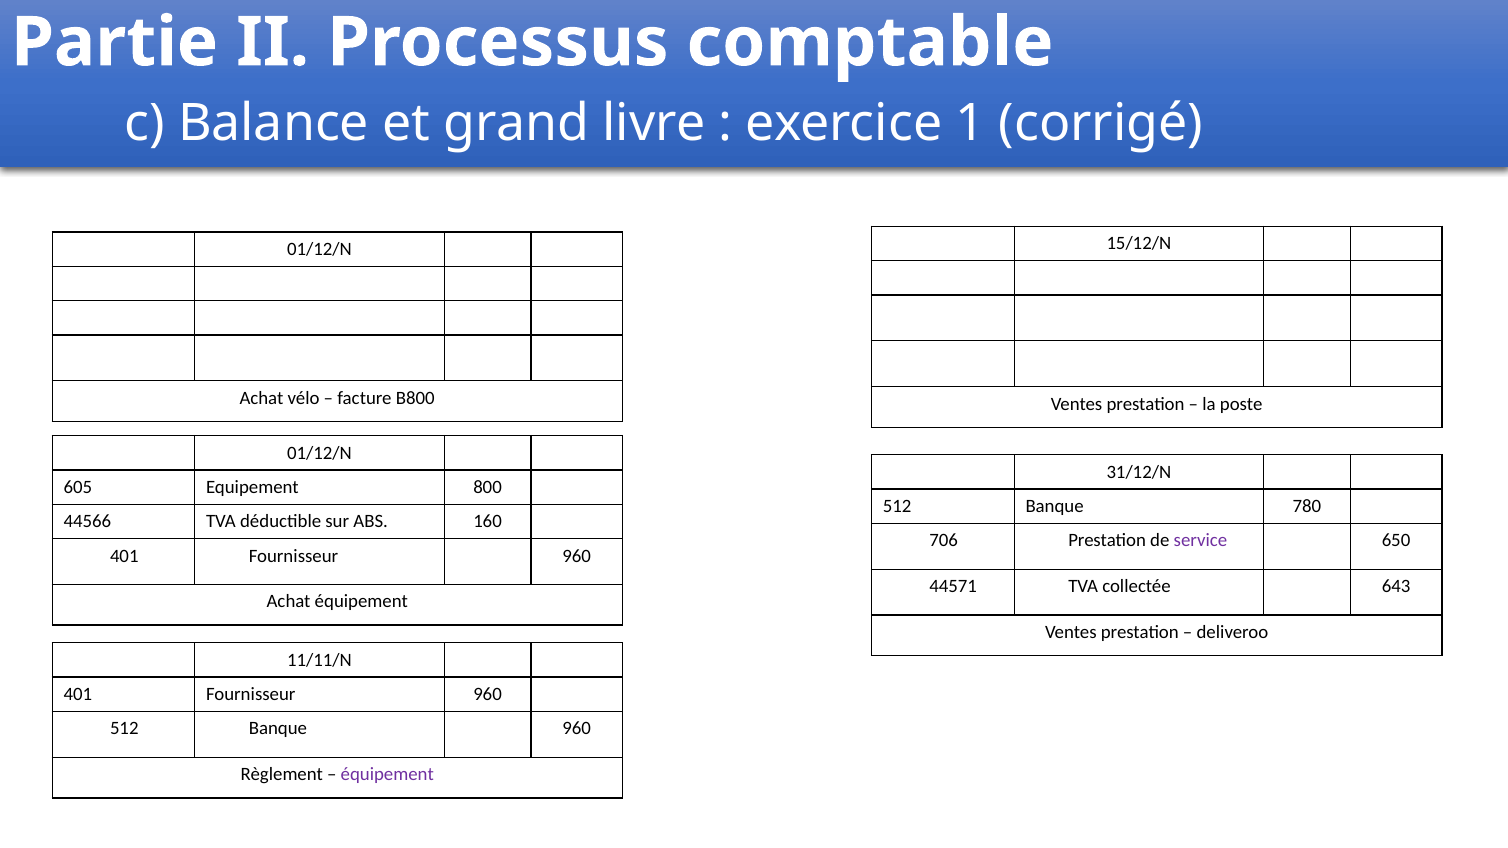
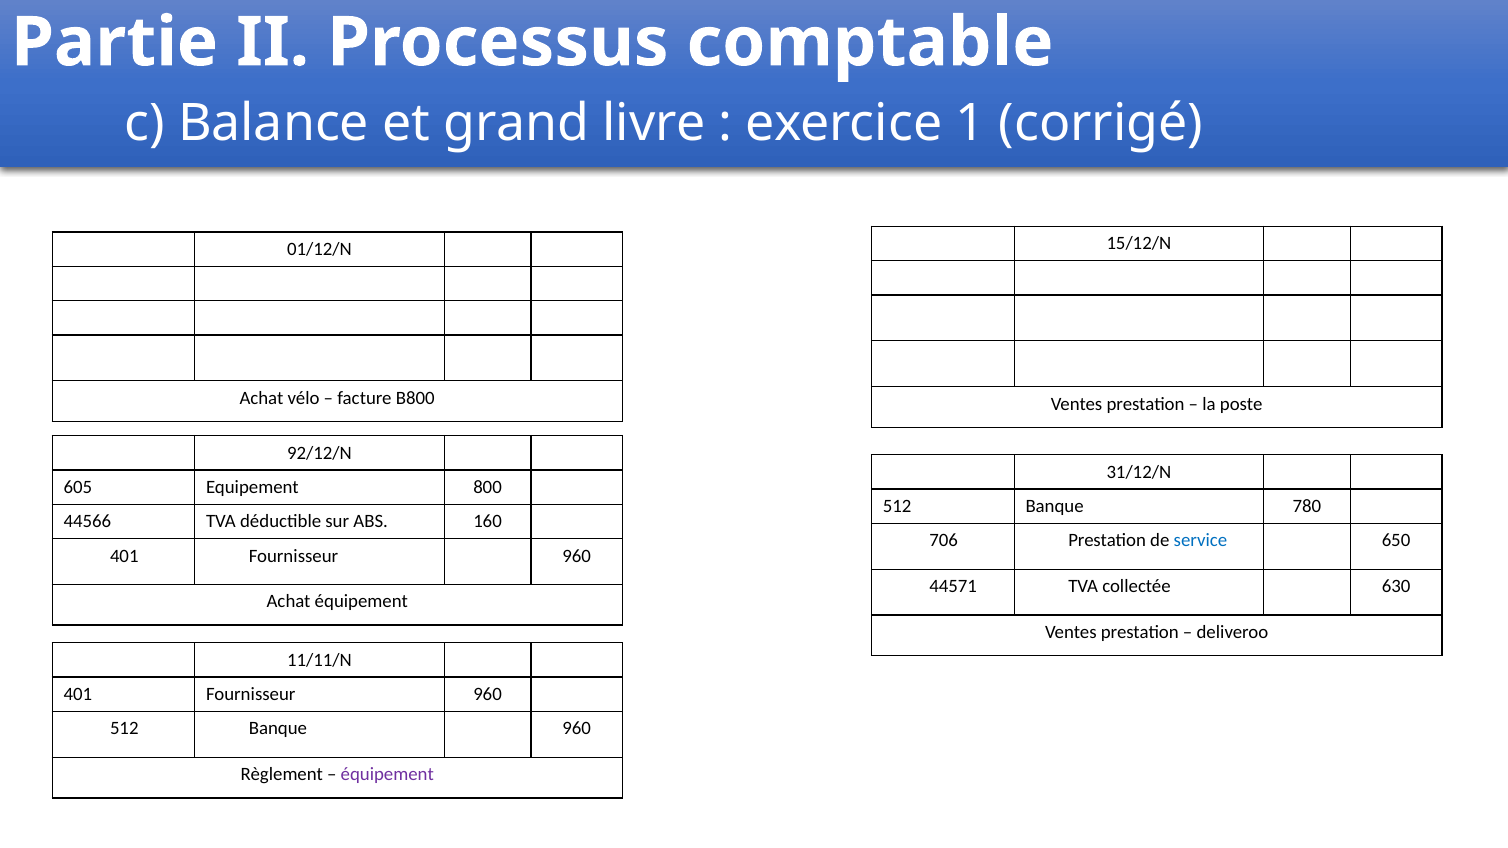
01/12/N at (319, 453): 01/12/N -> 92/12/N
service colour: purple -> blue
643: 643 -> 630
